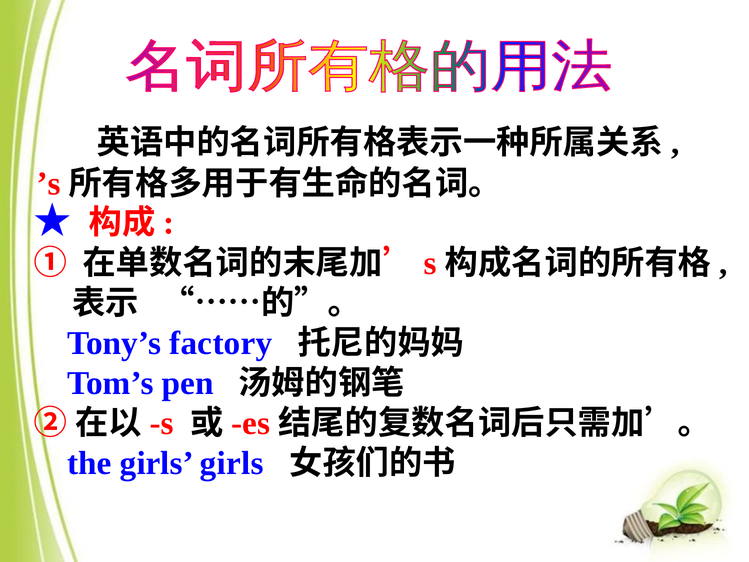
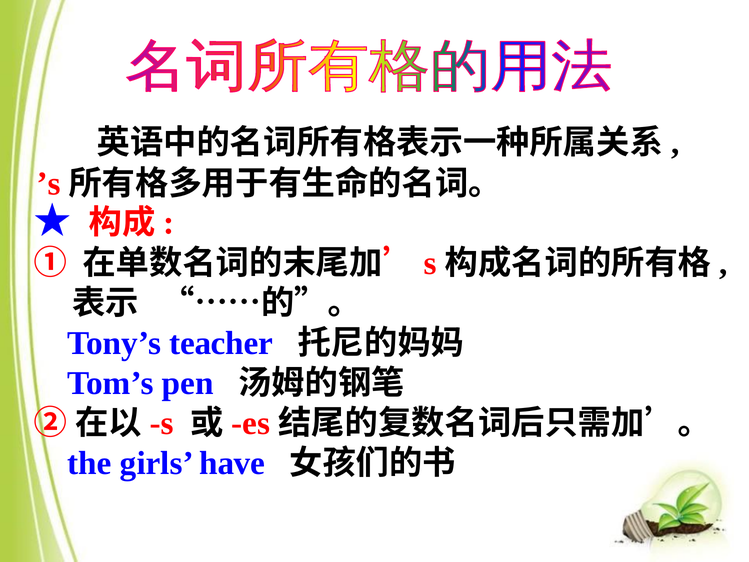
factory: factory -> teacher
girls girls: girls -> have
